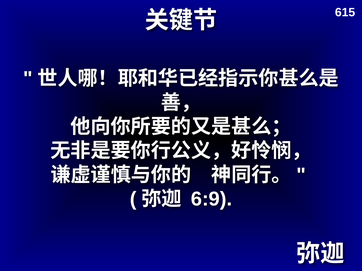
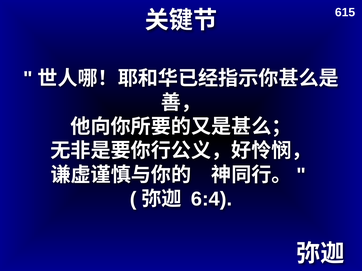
6:9: 6:9 -> 6:4
